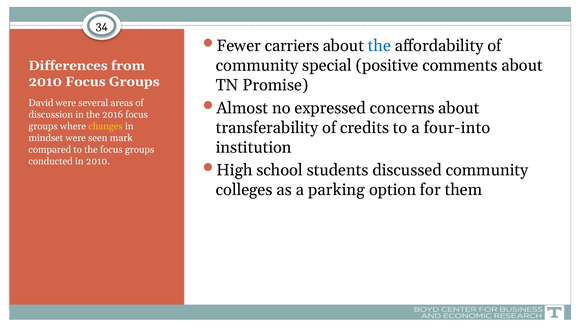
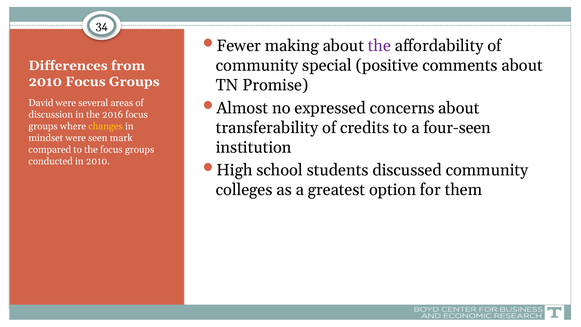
carriers: carriers -> making
the at (379, 46) colour: blue -> purple
four-into: four-into -> four-seen
parking: parking -> greatest
